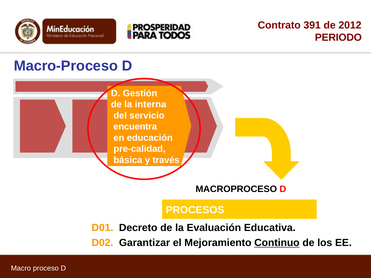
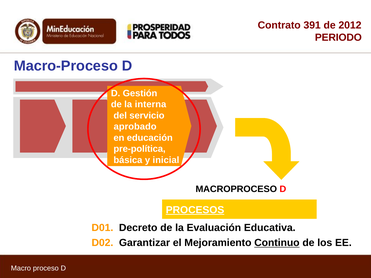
encuentra: encuentra -> aprobado
pre-calidad: pre-calidad -> pre-política
través: través -> inicial
PROCESOS underline: none -> present
